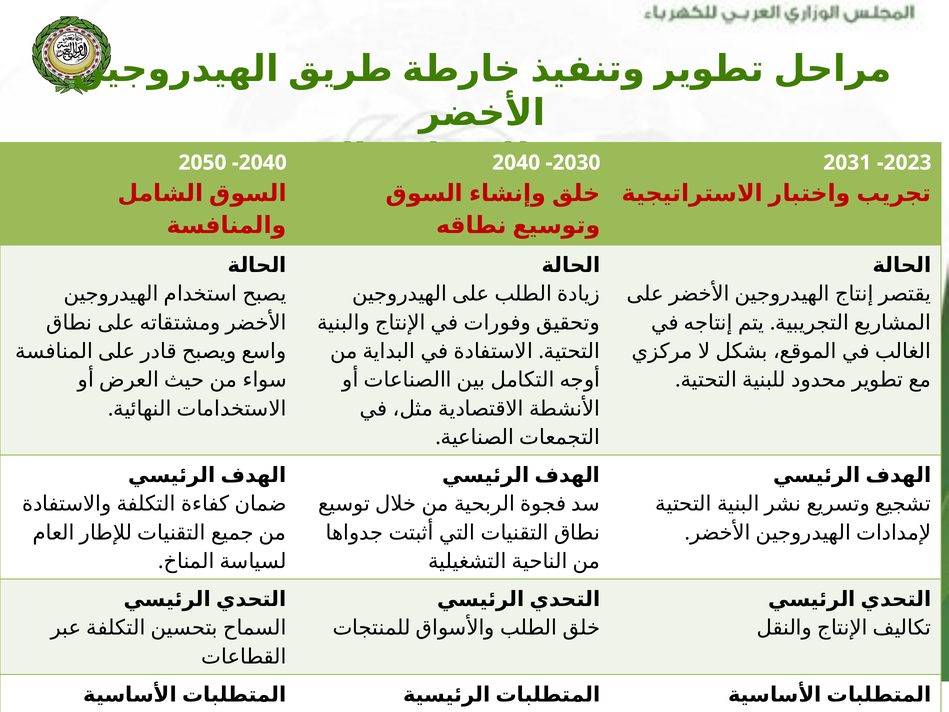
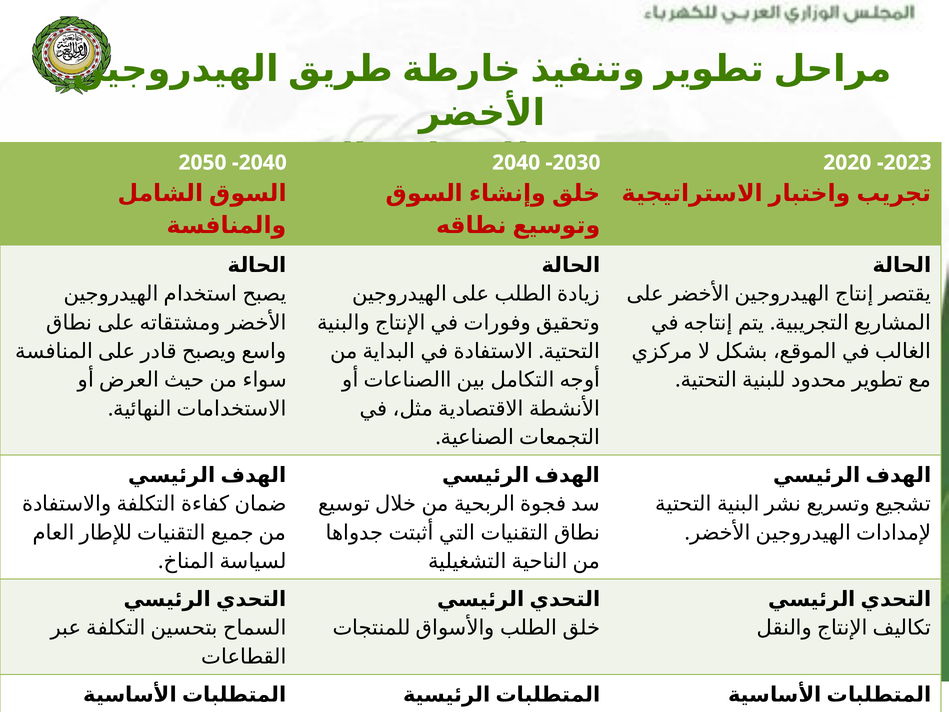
2031: 2031 -> 2020
